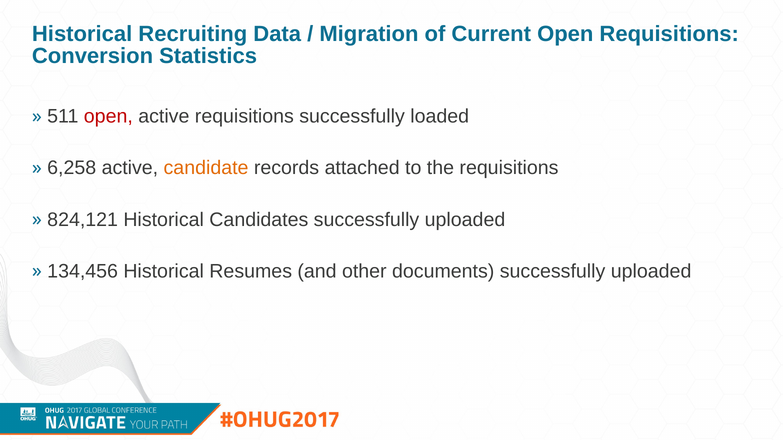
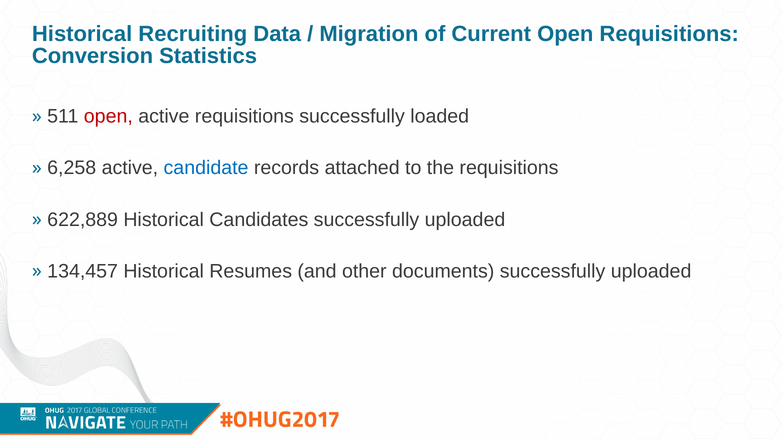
candidate colour: orange -> blue
824,121: 824,121 -> 622,889
134,456: 134,456 -> 134,457
